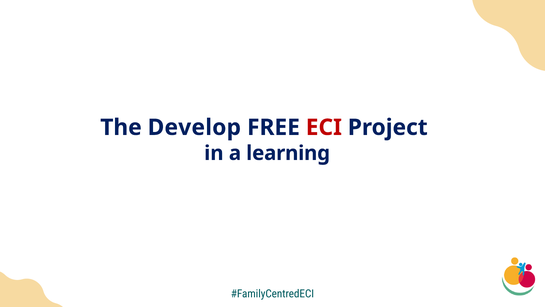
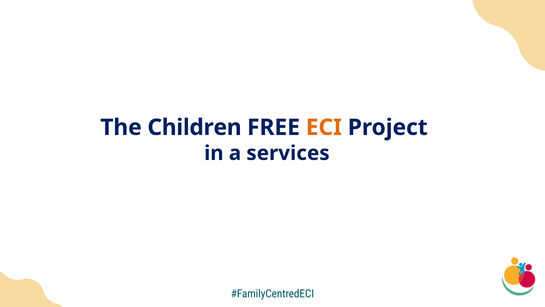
Develop: Develop -> Children
ECI colour: red -> orange
learning: learning -> services
